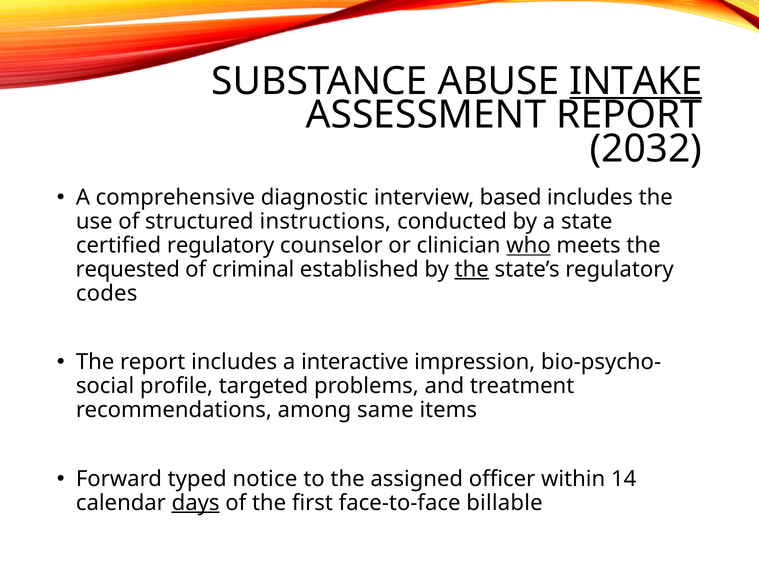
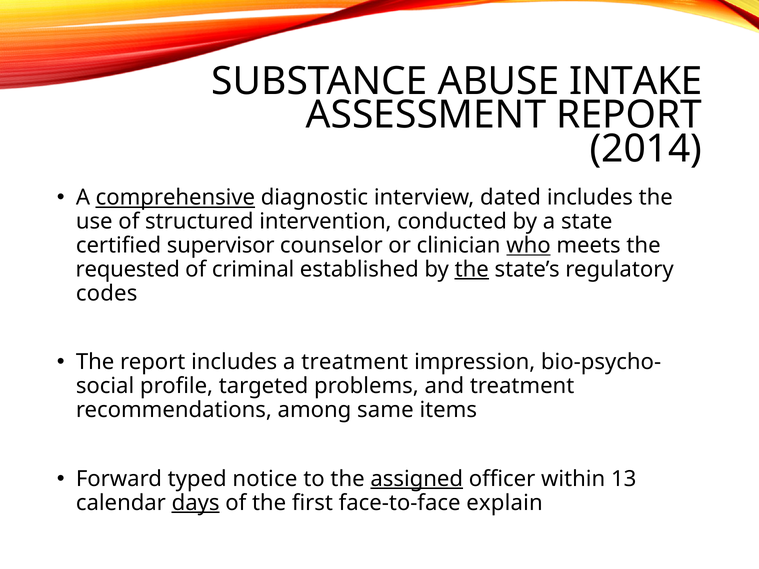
INTAKE underline: present -> none
2032: 2032 -> 2014
comprehensive underline: none -> present
based: based -> dated
instructions: instructions -> intervention
certified regulatory: regulatory -> supervisor
a interactive: interactive -> treatment
assigned underline: none -> present
14: 14 -> 13
billable: billable -> explain
